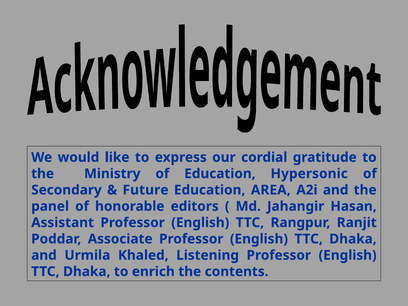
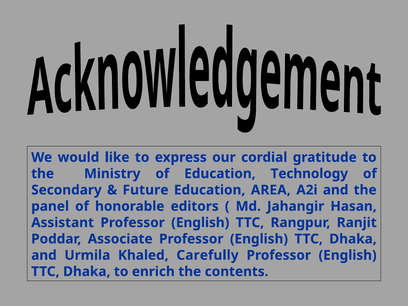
Hypersonic: Hypersonic -> Technology
Listening: Listening -> Carefully
